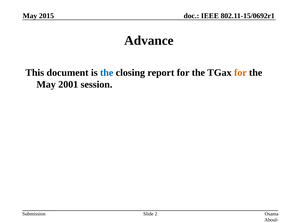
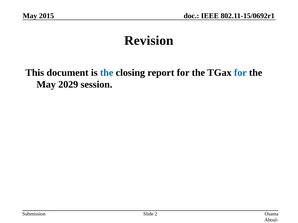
Advance: Advance -> Revision
for at (240, 73) colour: orange -> blue
2001: 2001 -> 2029
